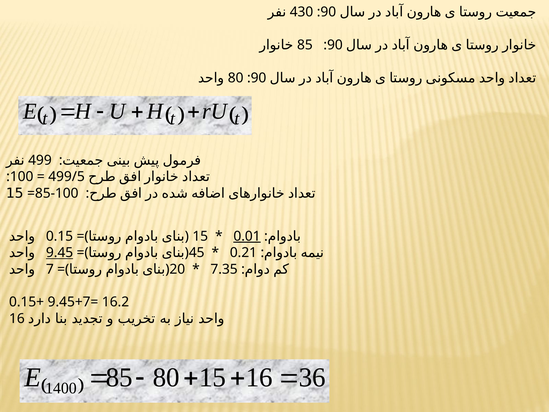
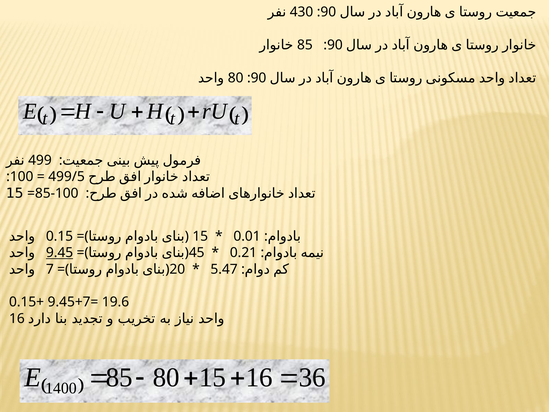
0.01 underline: present -> none
7.35: 7.35 -> 5.47
16.2: 16.2 -> 19.6
